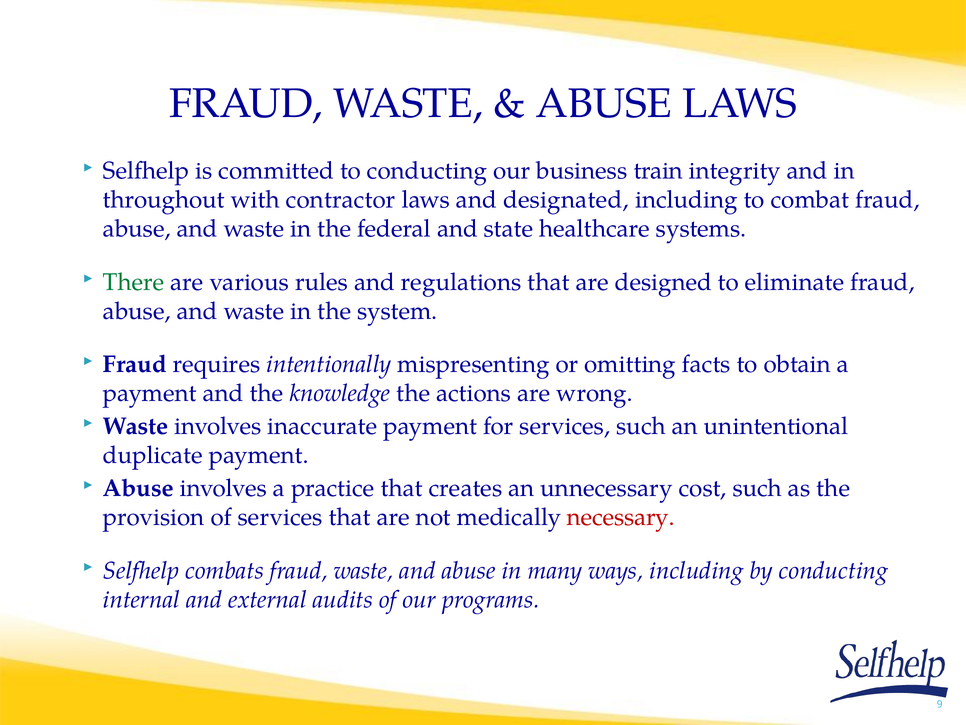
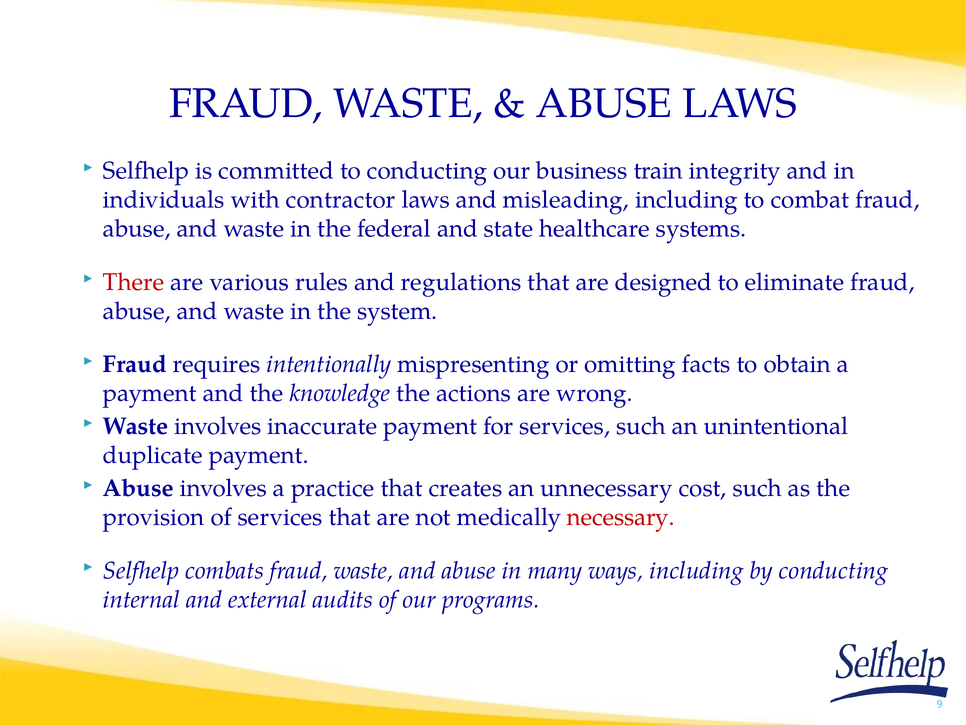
throughout: throughout -> individuals
designated: designated -> misleading
There colour: green -> red
